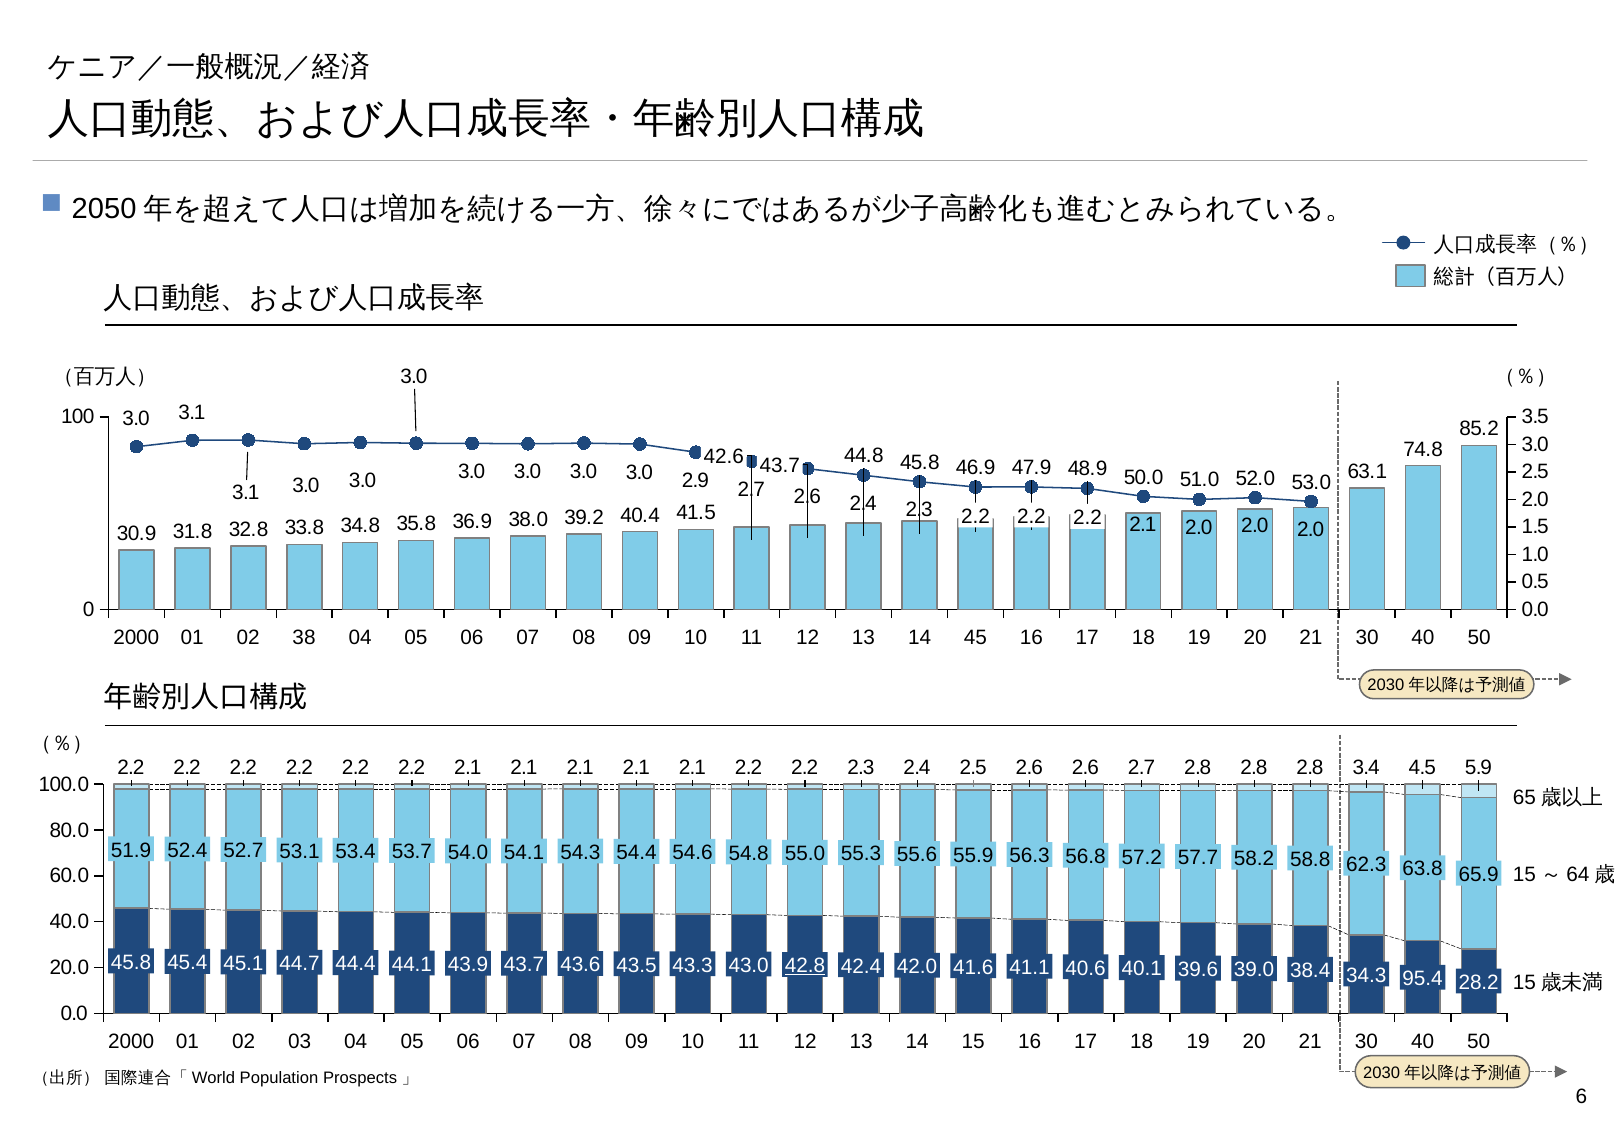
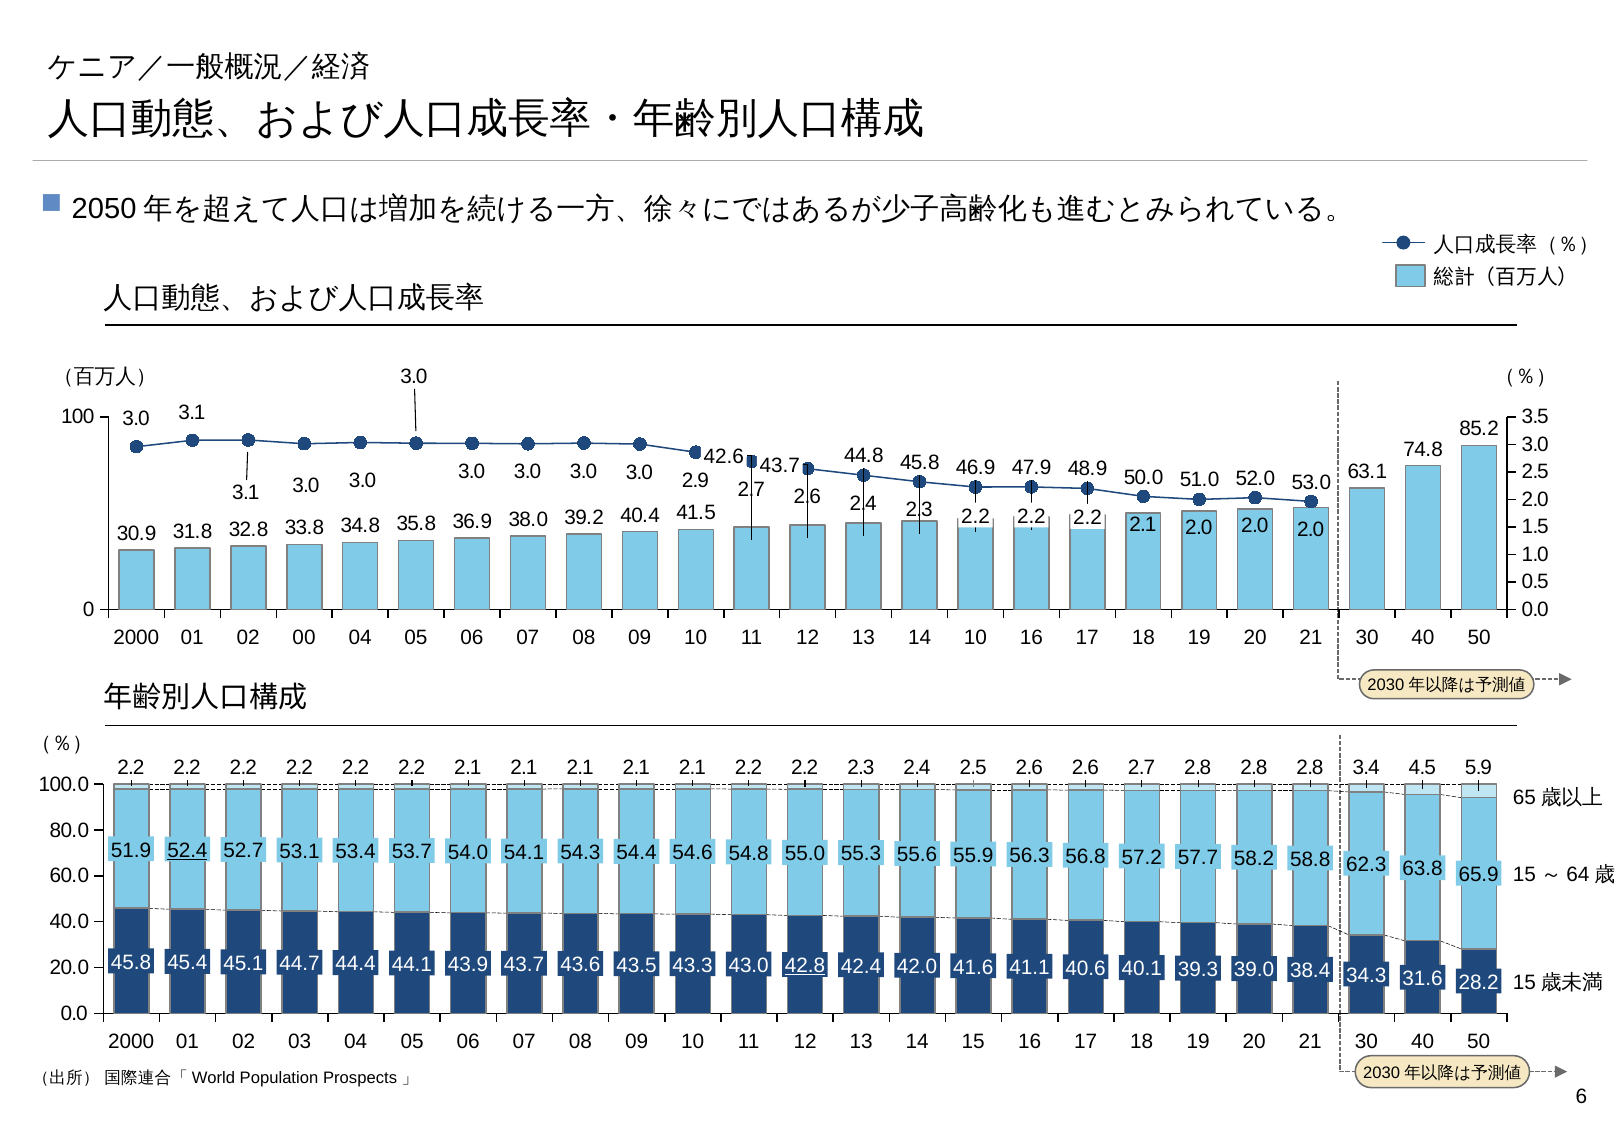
38: 38 -> 00
12 45: 45 -> 10
52.4 underline: none -> present
39.6: 39.6 -> 39.3
95.4: 95.4 -> 31.6
